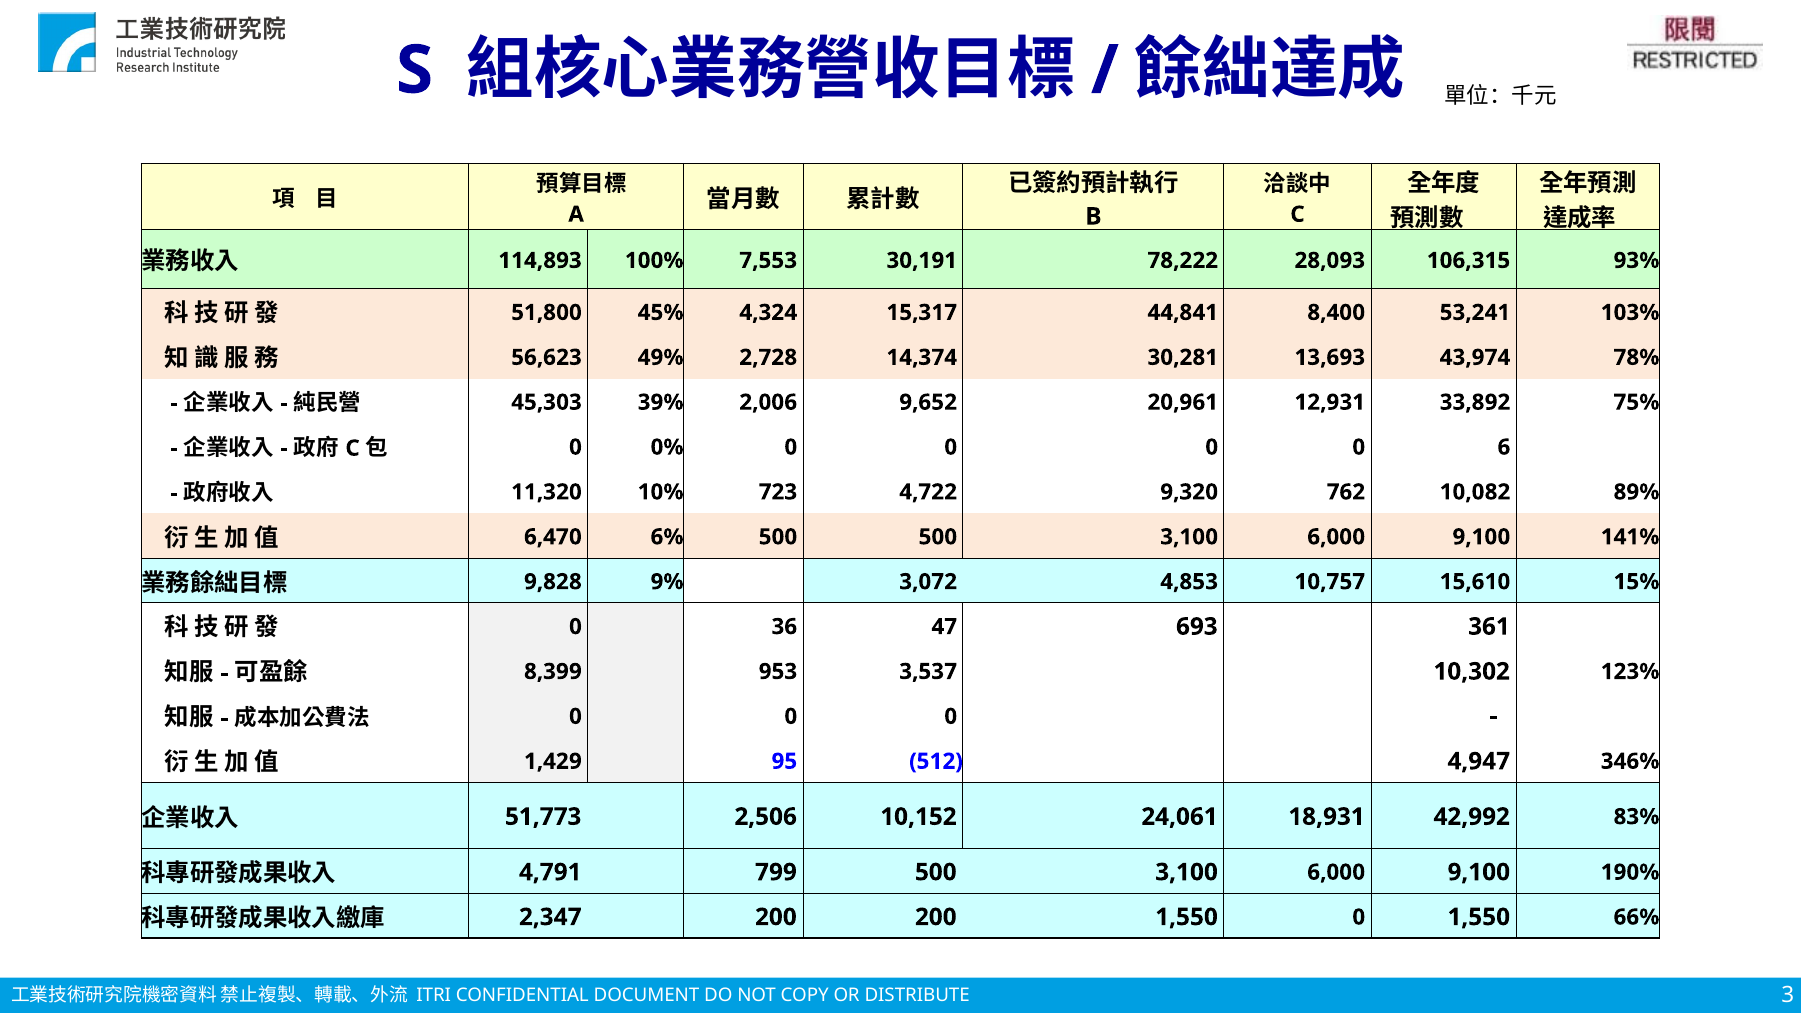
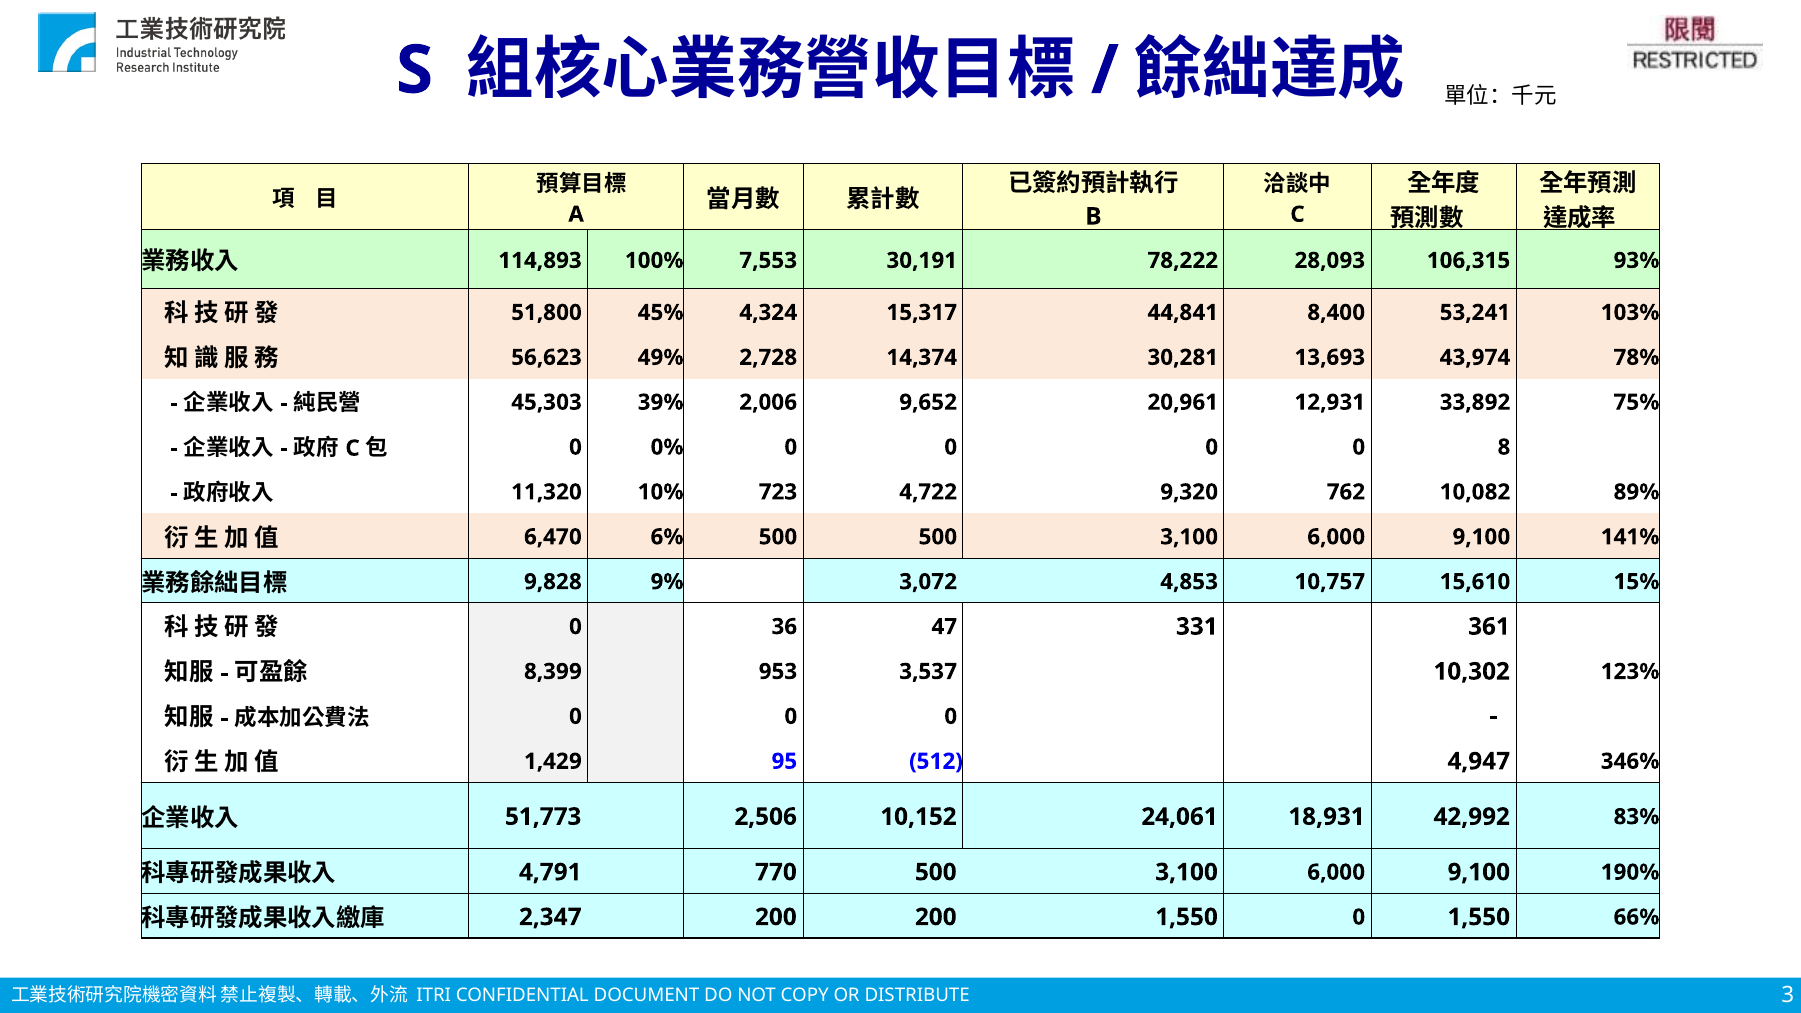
6: 6 -> 8
693: 693 -> 331
799: 799 -> 770
